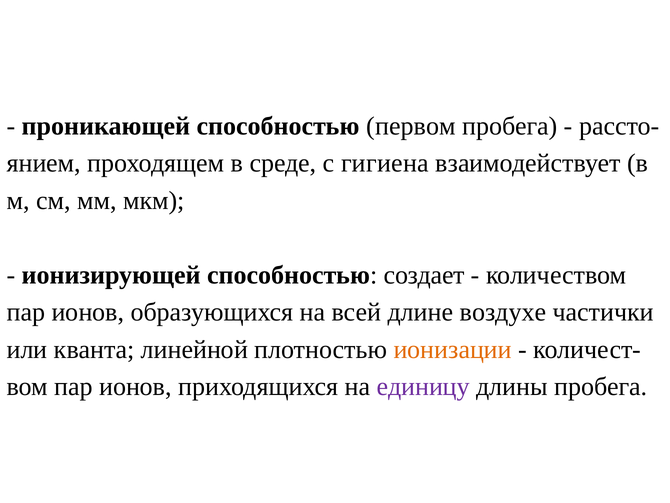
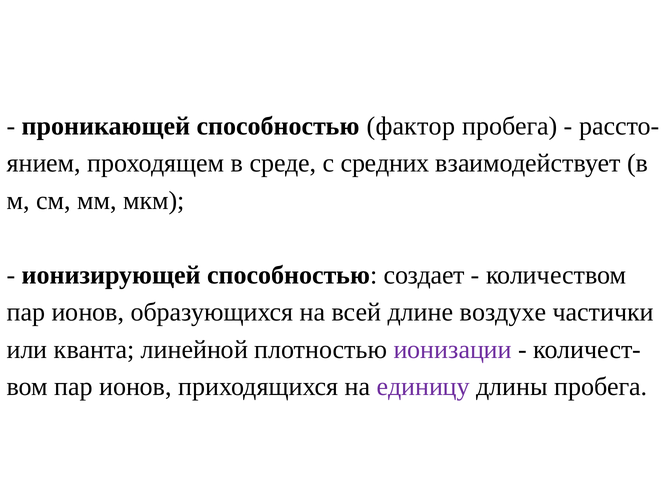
первом: первом -> фактор
гигиена: гигиена -> средних
ионизации colour: orange -> purple
